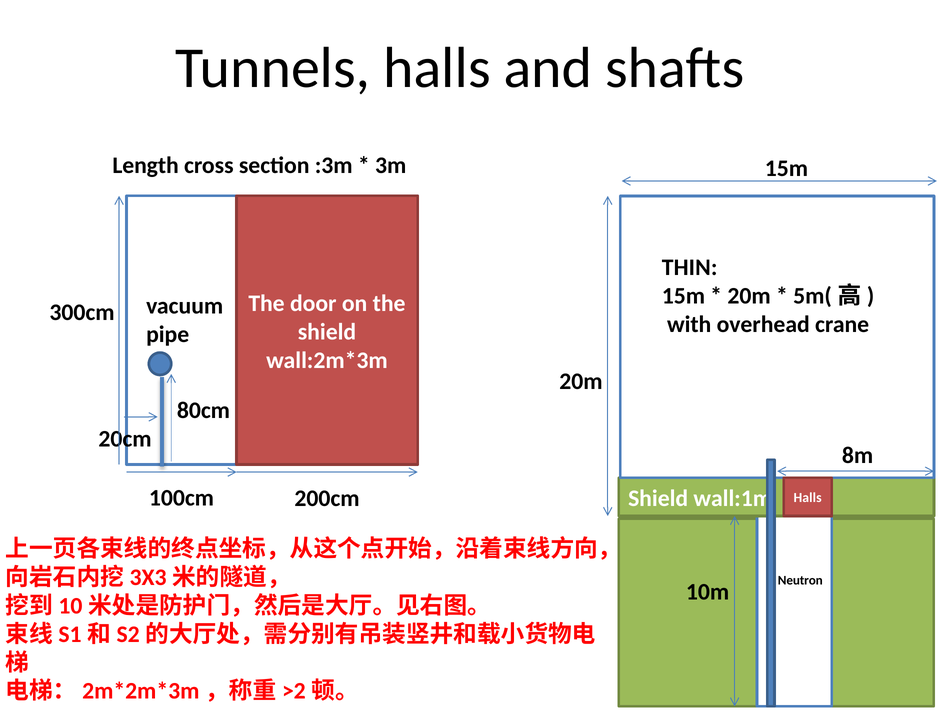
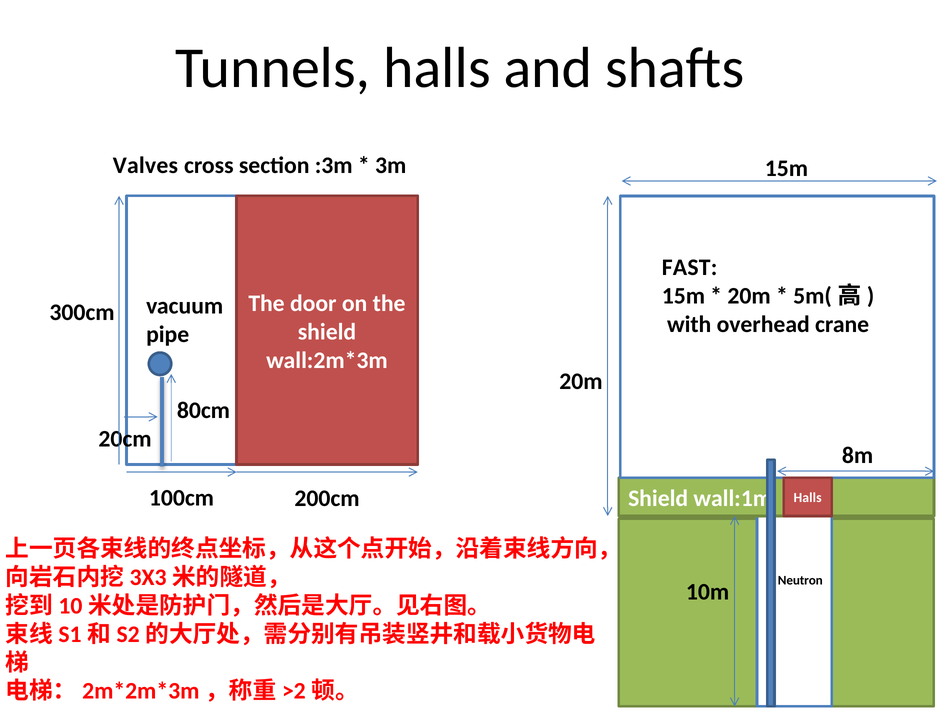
Length: Length -> Valves
THIN: THIN -> FAST
